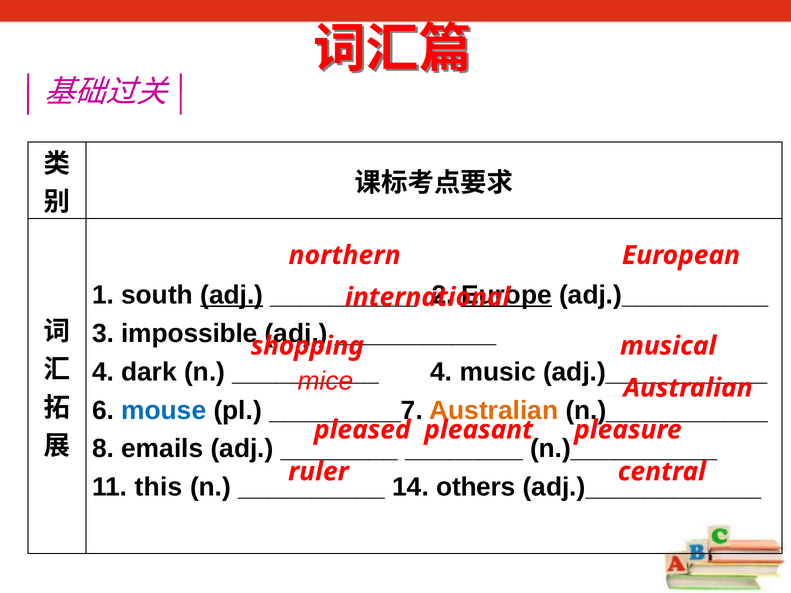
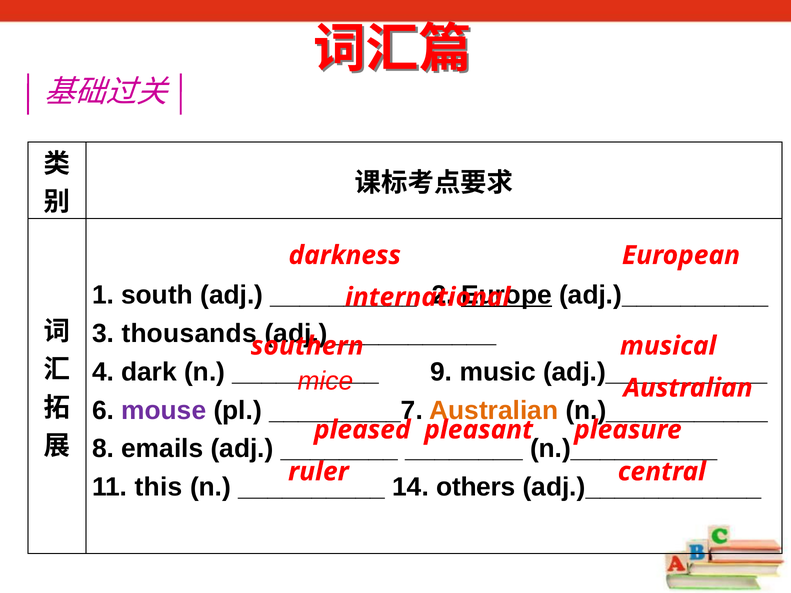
northern: northern -> darkness
adj at (232, 295) underline: present -> none
impossible: impossible -> thousands
shopping: shopping -> southern
4 at (441, 372): 4 -> 9
mouse colour: blue -> purple
